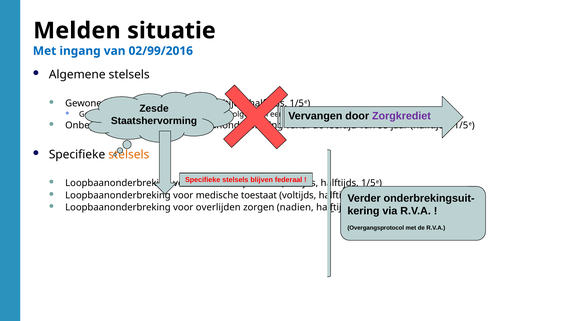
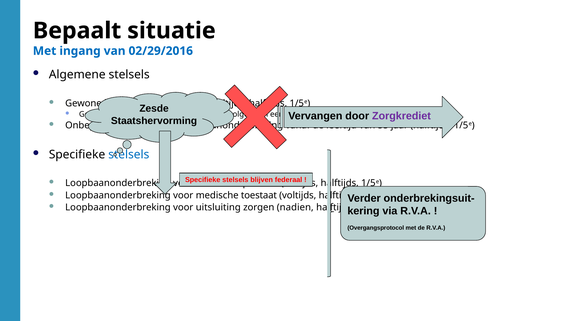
Melden: Melden -> Bepaalt
02/99/2016: 02/99/2016 -> 02/29/2016
stelsels at (129, 155) colour: orange -> blue
overlijden: overlijden -> uitsluiting
